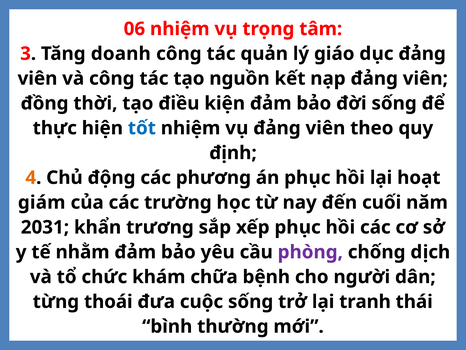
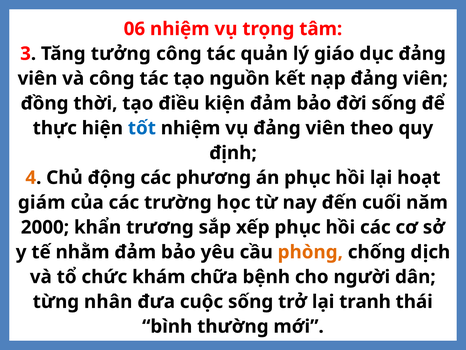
doanh: doanh -> tưởng
2031: 2031 -> 2000
phòng colour: purple -> orange
thoái: thoái -> nhân
